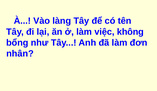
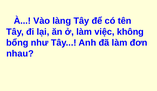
nhân: nhân -> nhau
